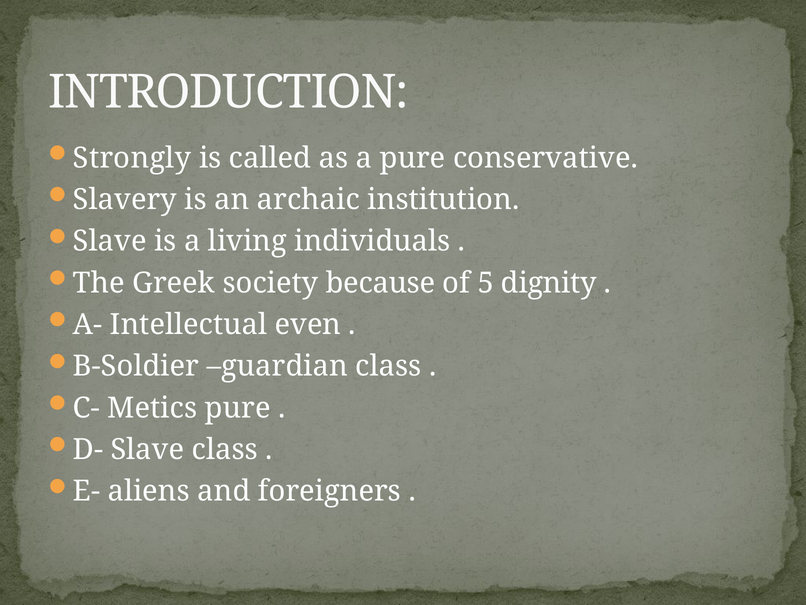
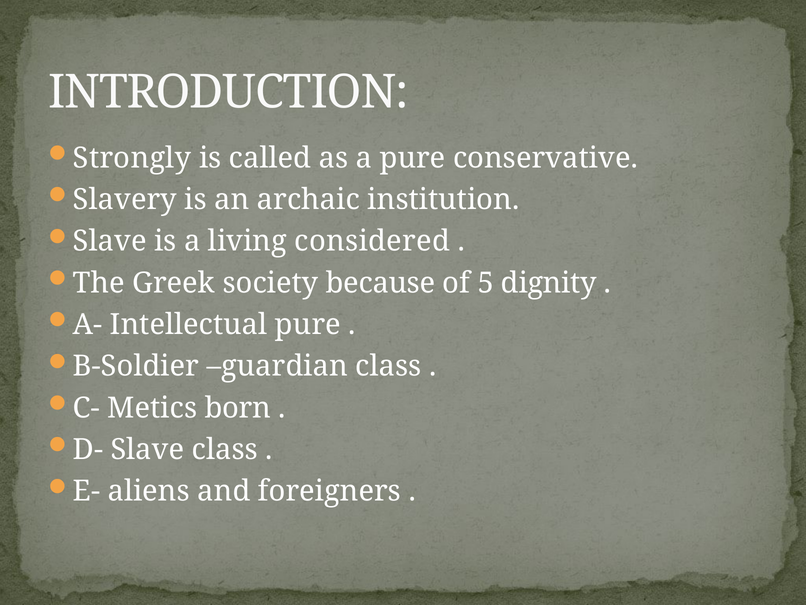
individuals: individuals -> considered
Intellectual even: even -> pure
Metics pure: pure -> born
